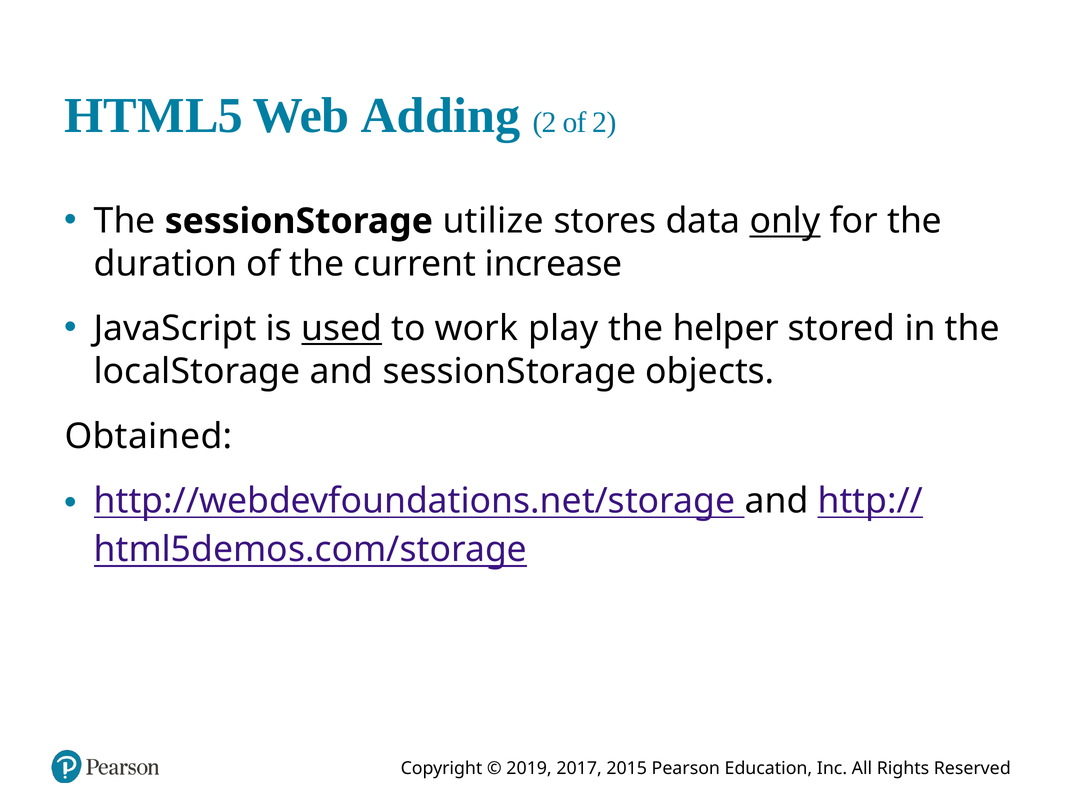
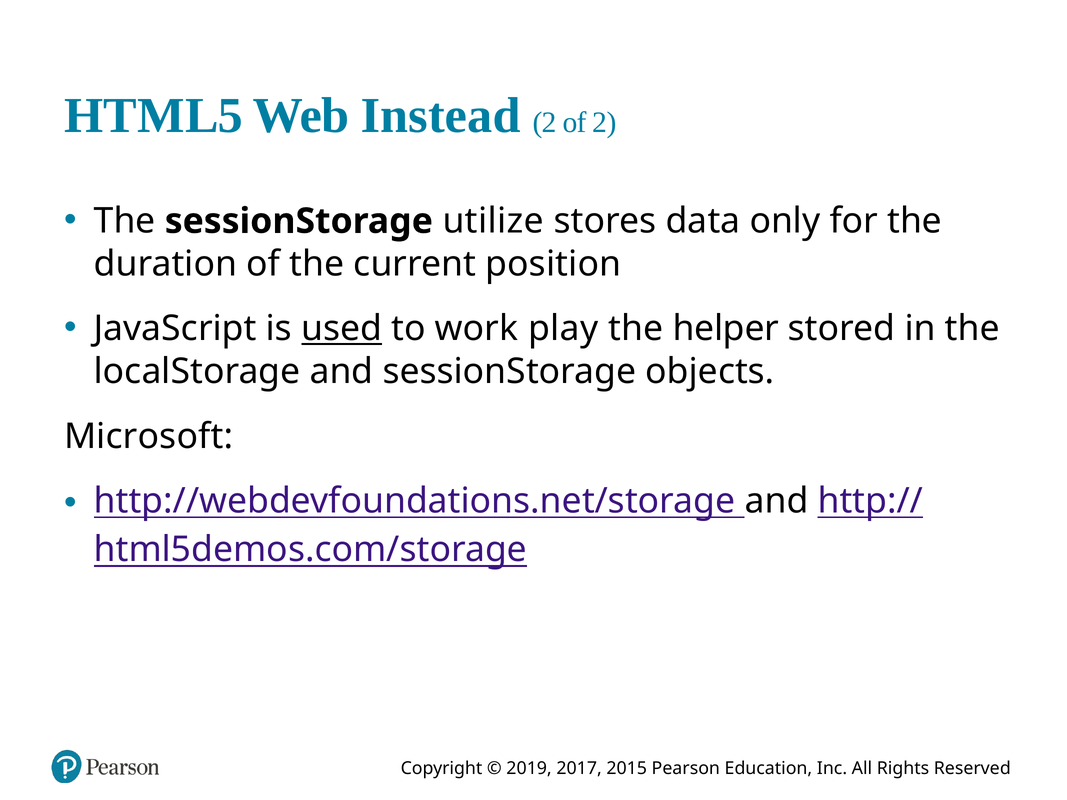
Adding: Adding -> Instead
only underline: present -> none
increase: increase -> position
Obtained: Obtained -> Microsoft
